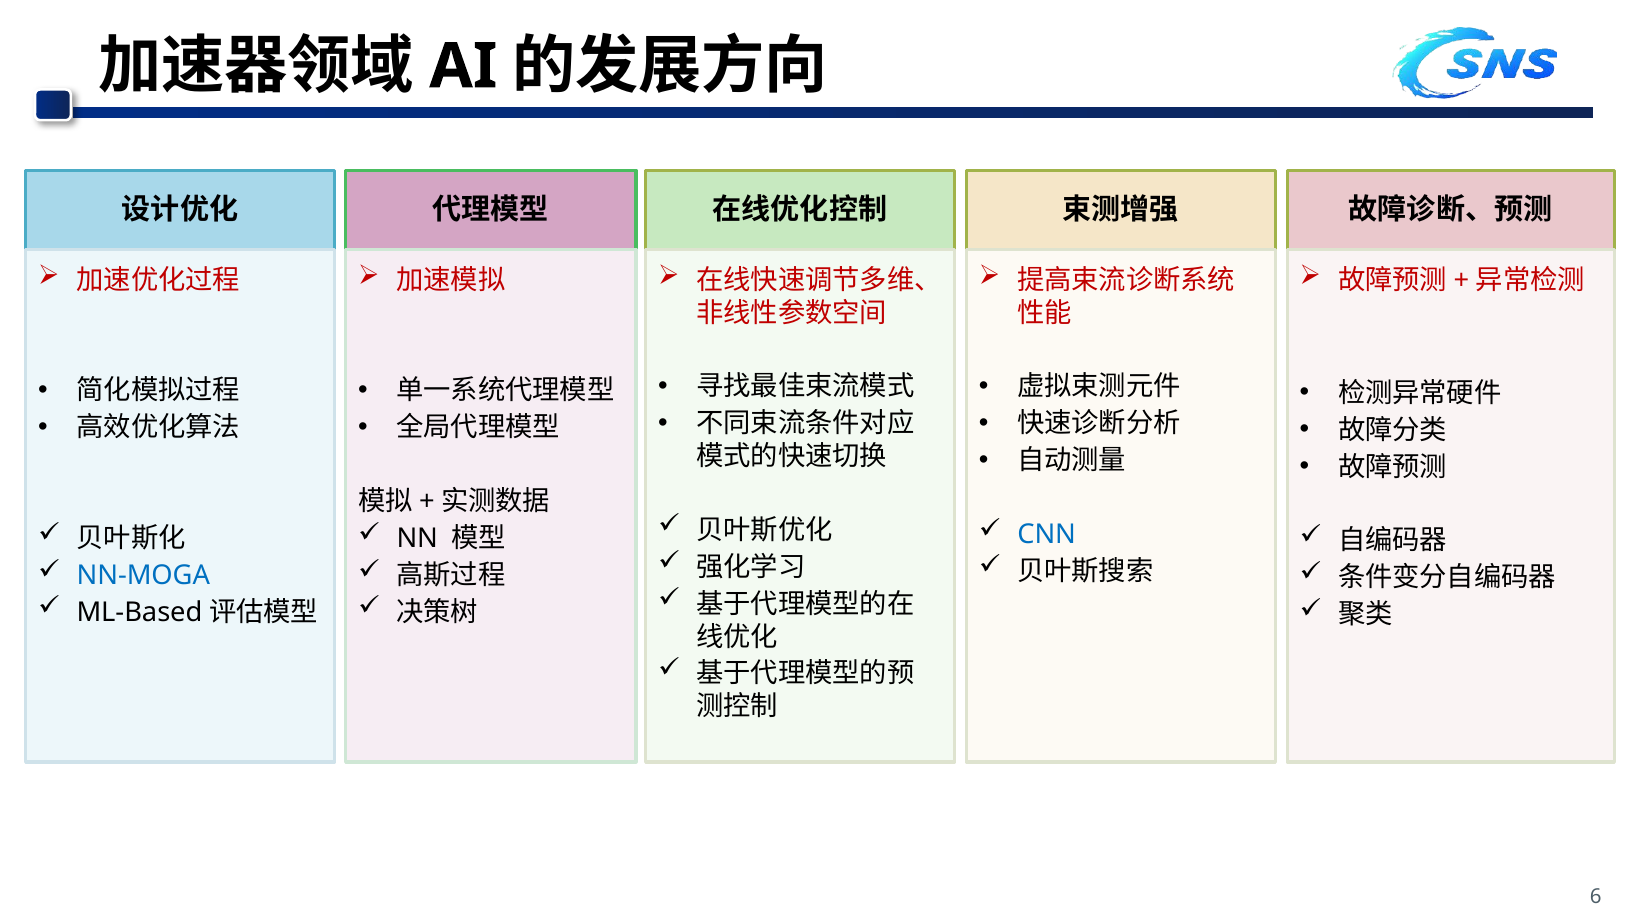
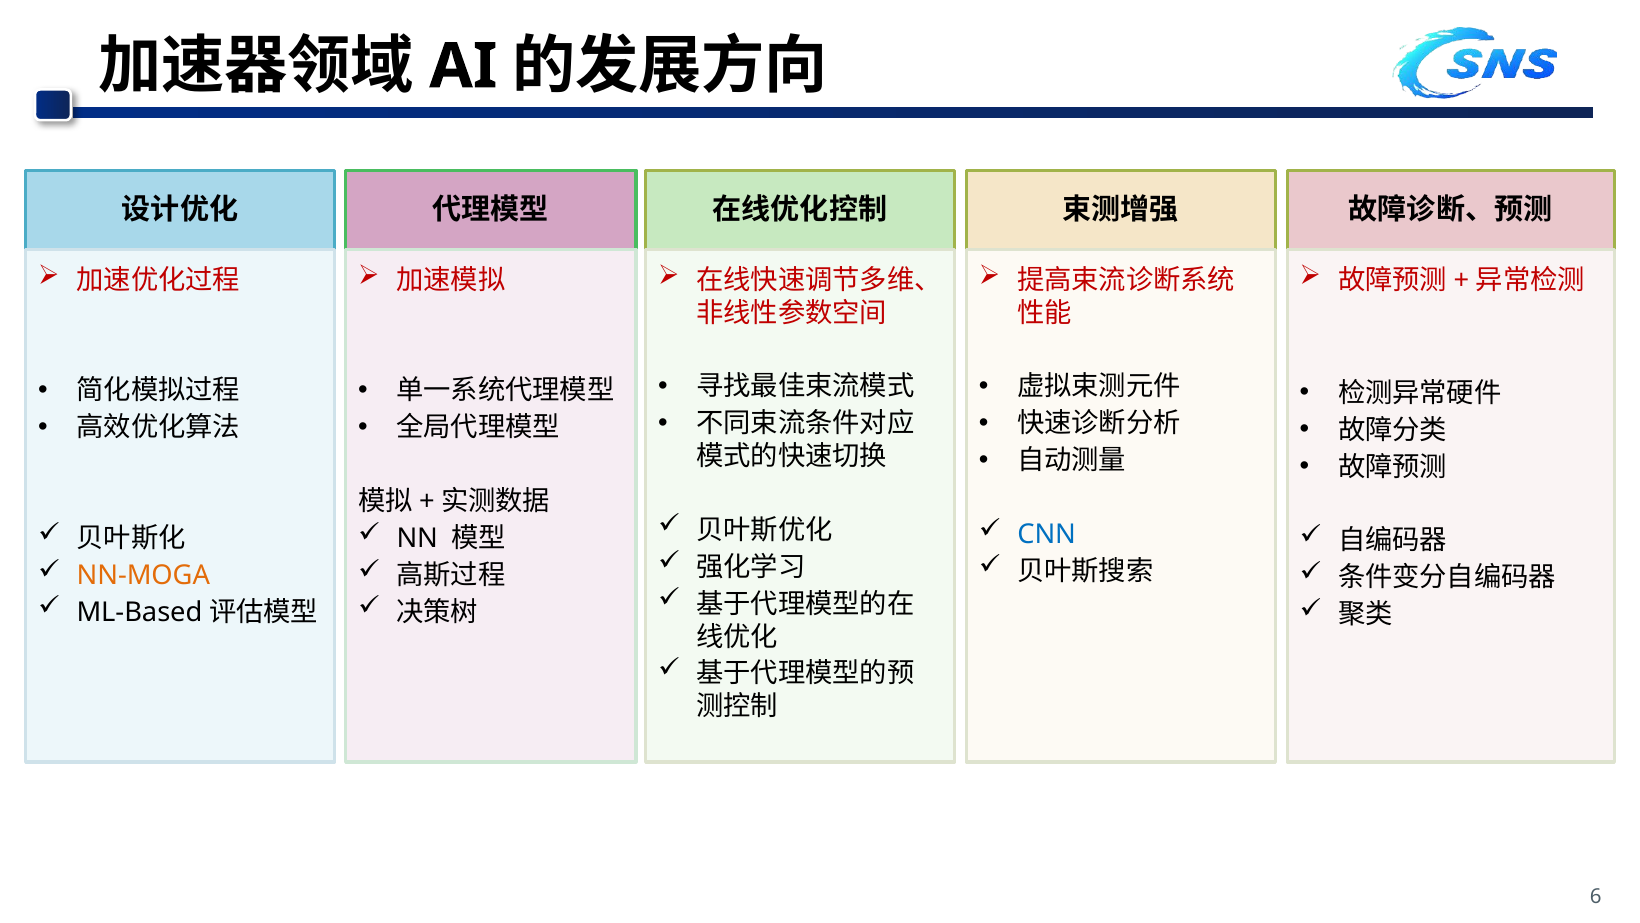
NN-MOGA colour: blue -> orange
